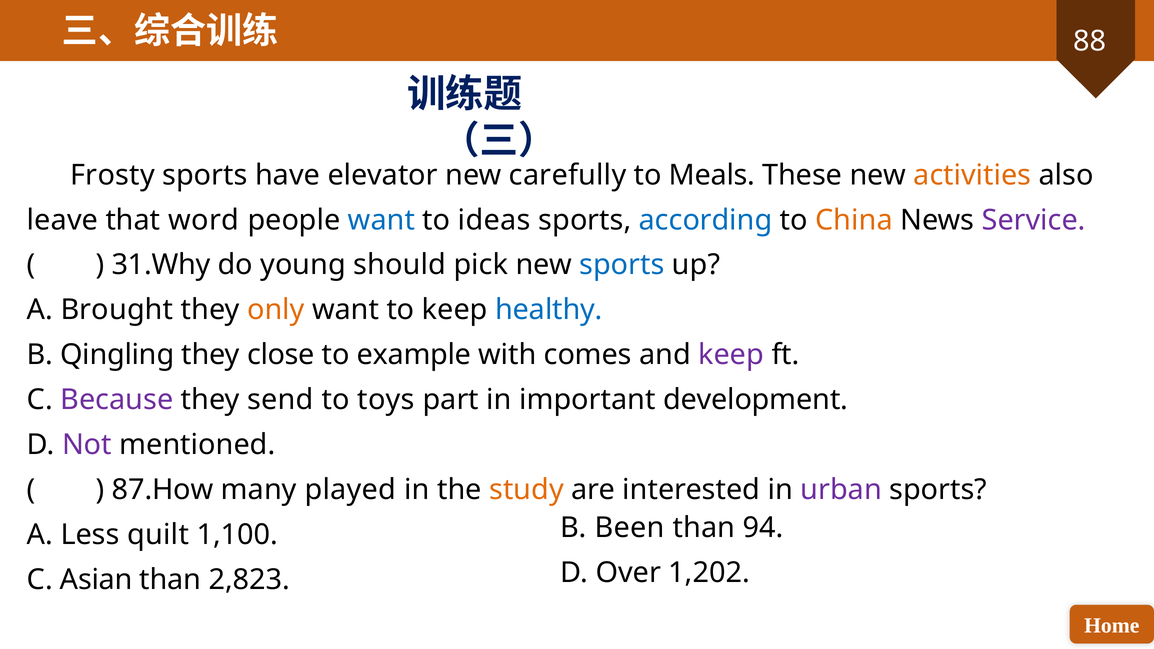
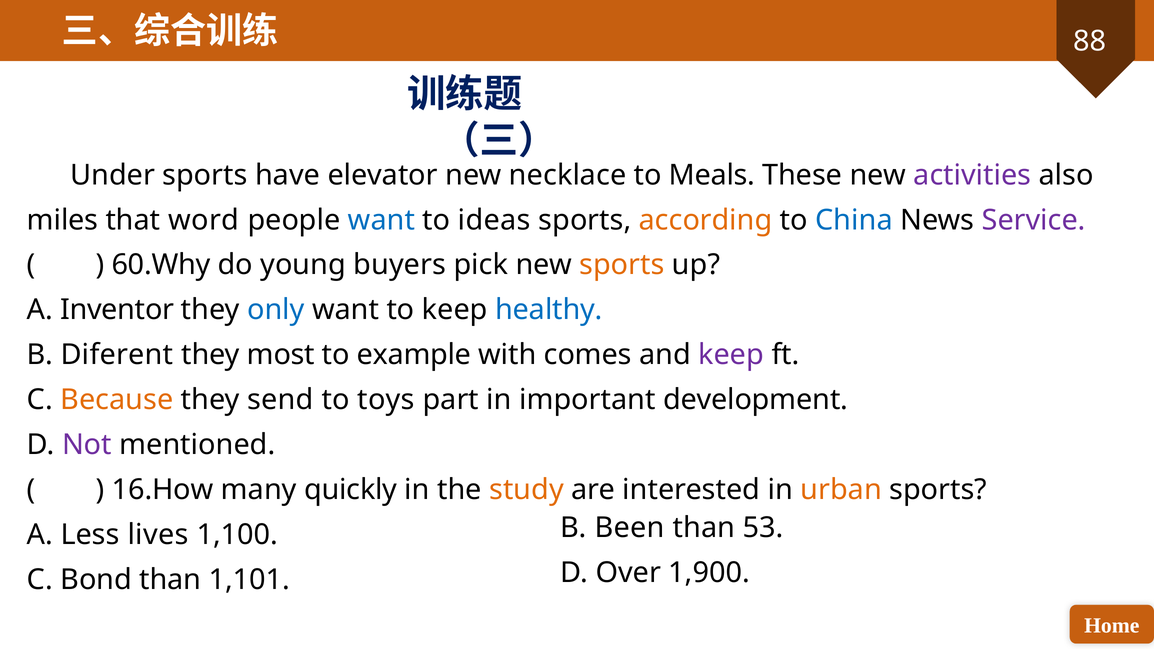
Frosty: Frosty -> Under
carefully: carefully -> necklace
activities colour: orange -> purple
leave: leave -> miles
according colour: blue -> orange
China colour: orange -> blue
31.Why: 31.Why -> 60.Why
should: should -> buyers
sports at (622, 265) colour: blue -> orange
Brought: Brought -> Inventor
only colour: orange -> blue
Qingling: Qingling -> Diferent
close: close -> most
Because colour: purple -> orange
87.How: 87.How -> 16.How
played: played -> quickly
urban colour: purple -> orange
94: 94 -> 53
quilt: quilt -> lives
1,202: 1,202 -> 1,900
Asian: Asian -> Bond
2,823: 2,823 -> 1,101
